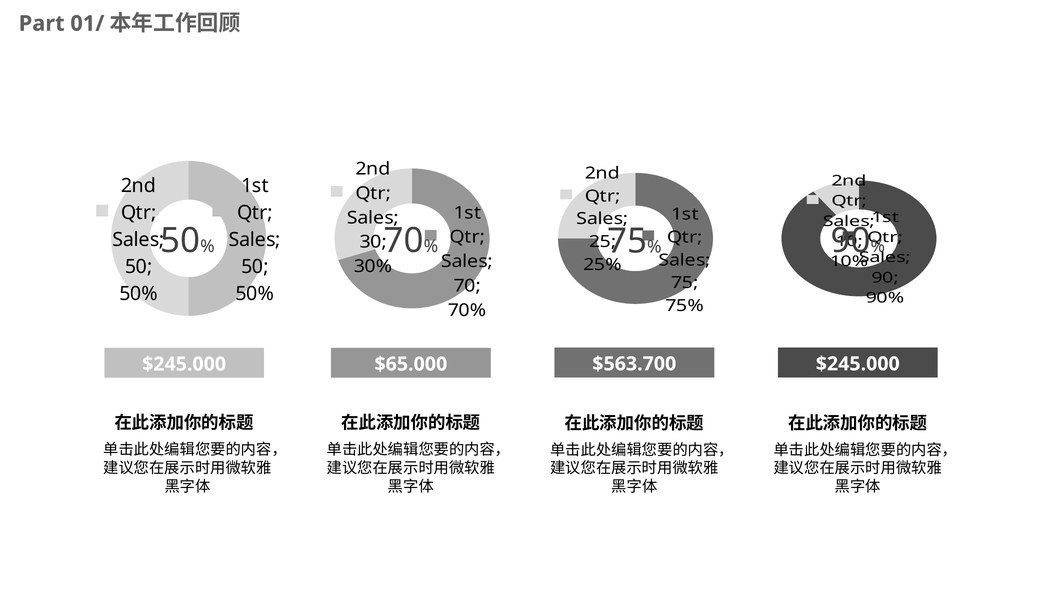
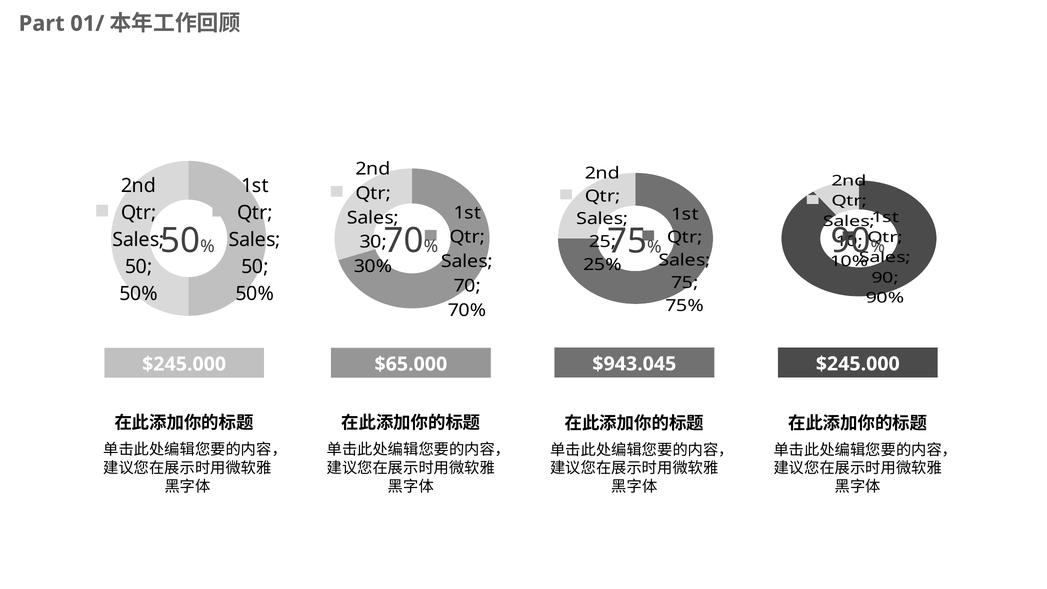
$563.700: $563.700 -> $943.045
